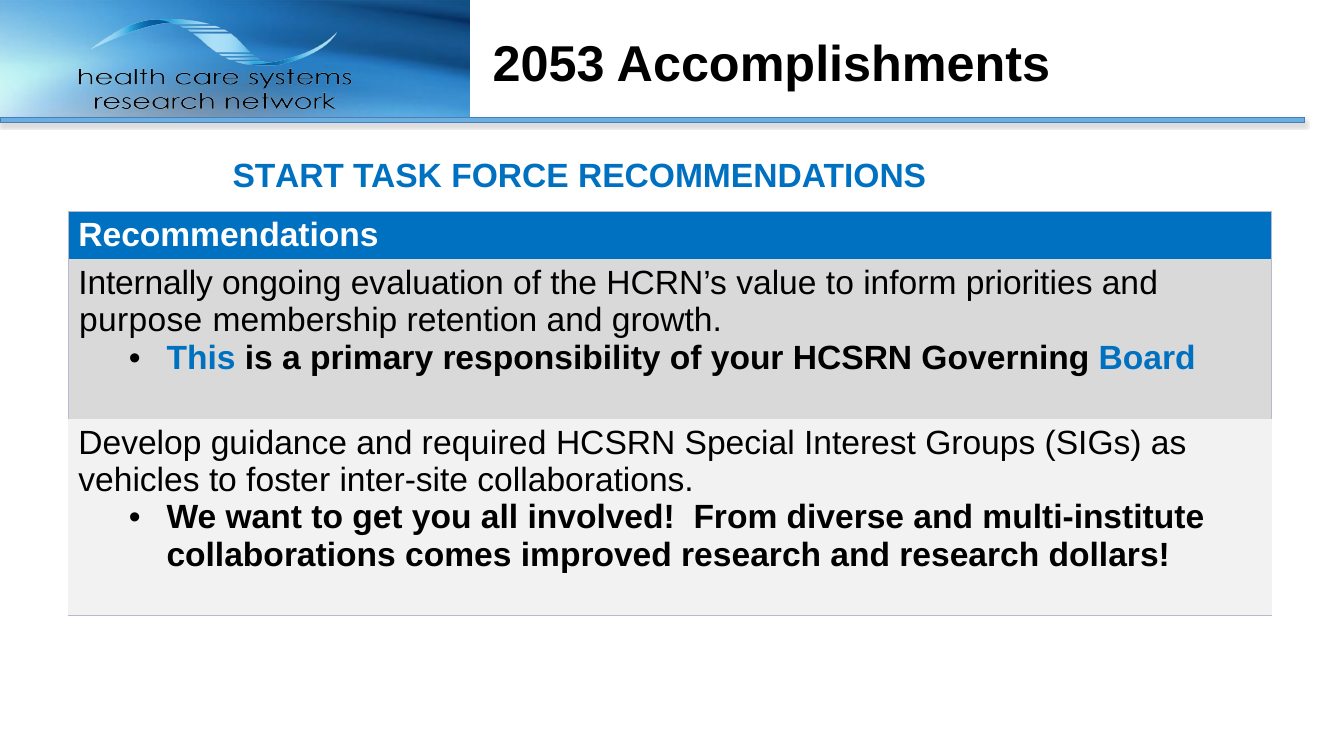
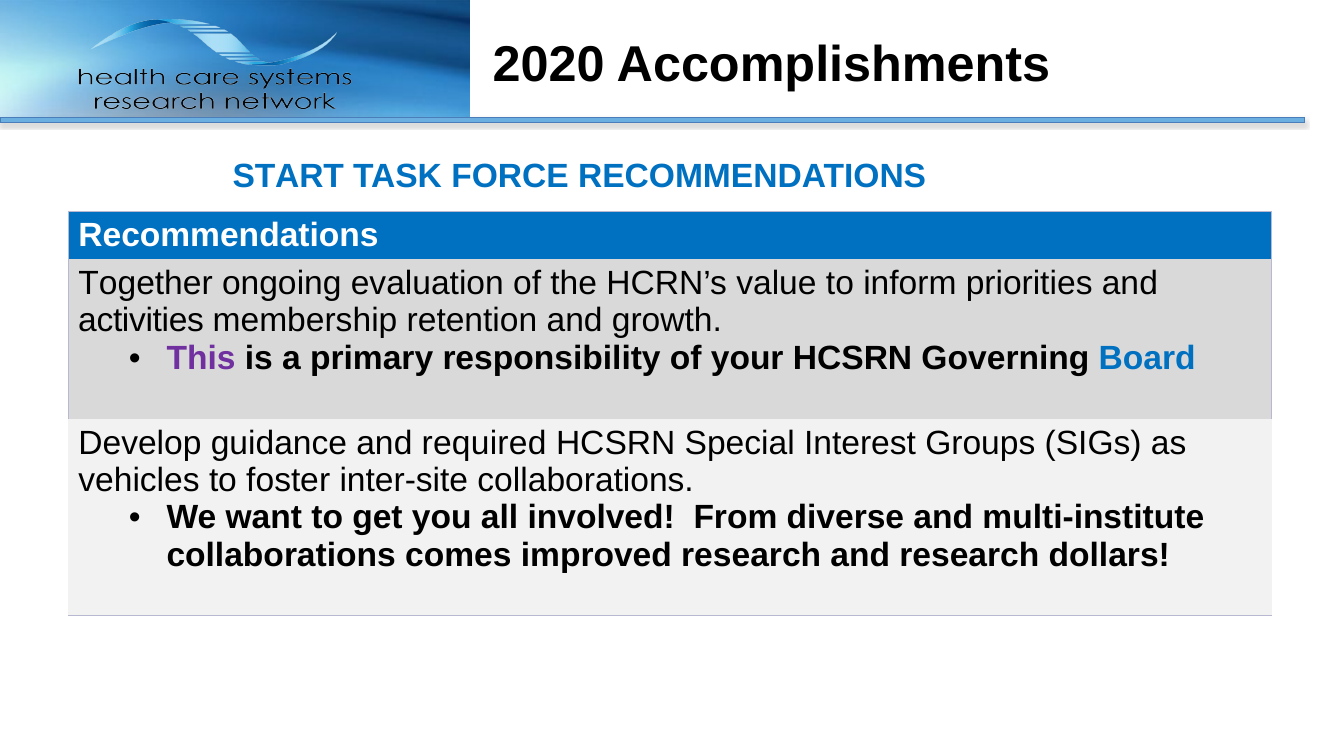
2053: 2053 -> 2020
Internally: Internally -> Together
purpose: purpose -> activities
This colour: blue -> purple
